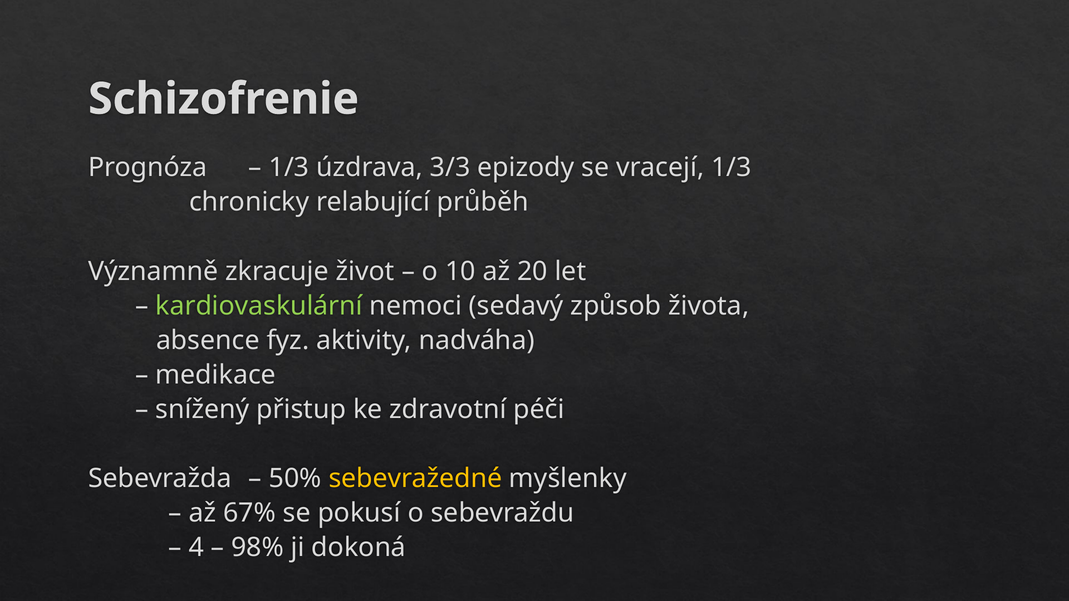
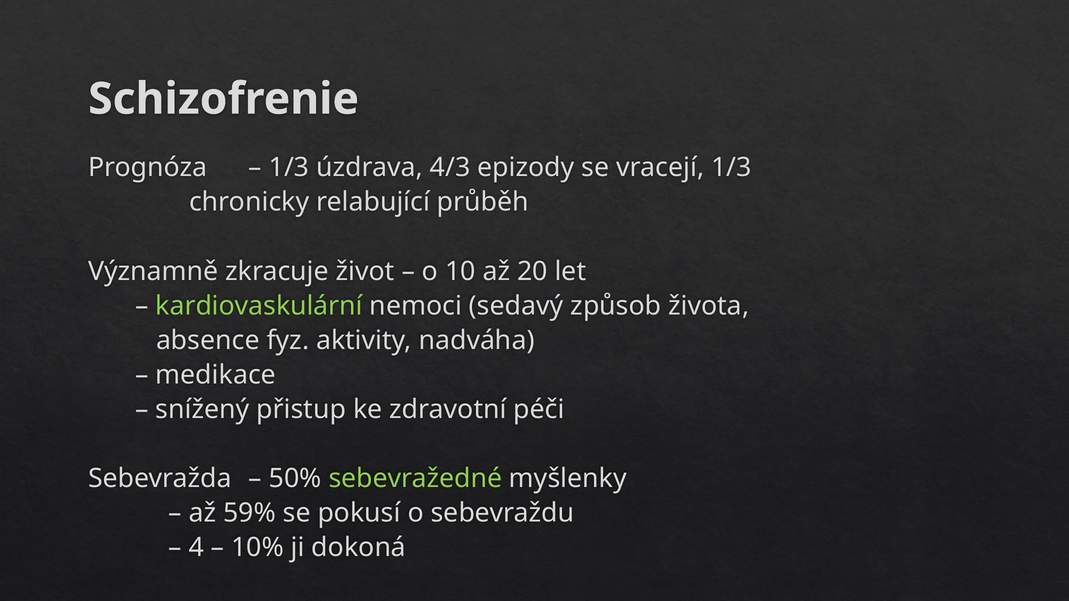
3/3: 3/3 -> 4/3
sebevražedné colour: yellow -> light green
67%: 67% -> 59%
98%: 98% -> 10%
